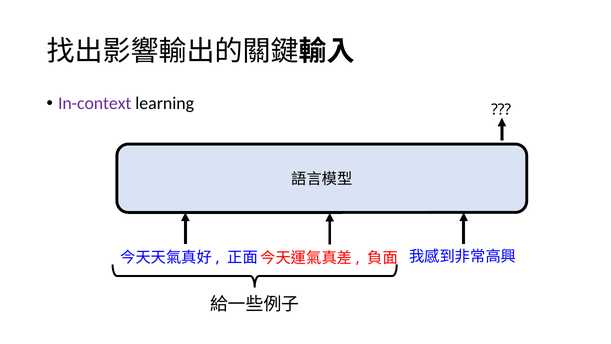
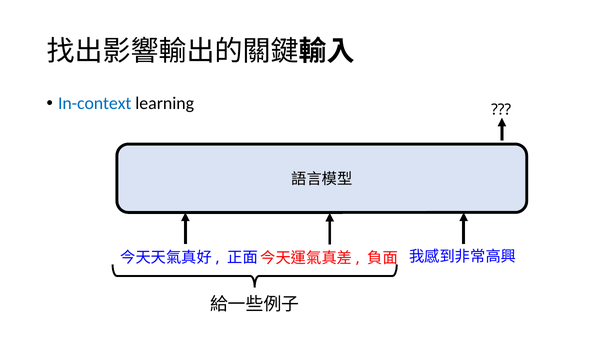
In-context colour: purple -> blue
